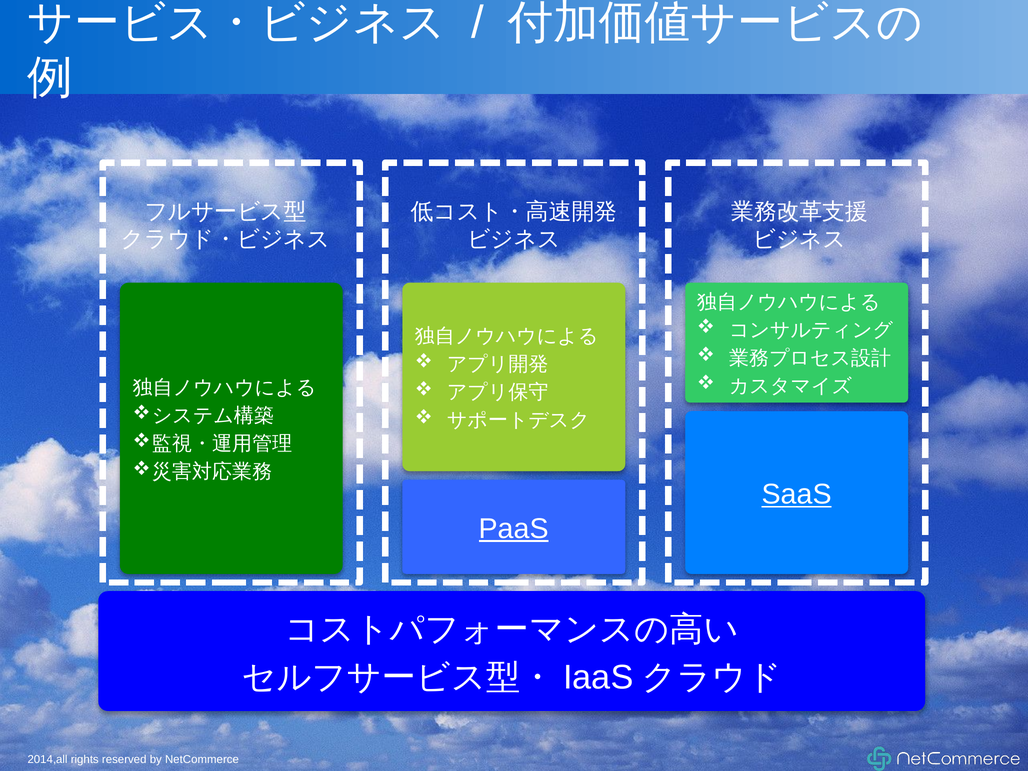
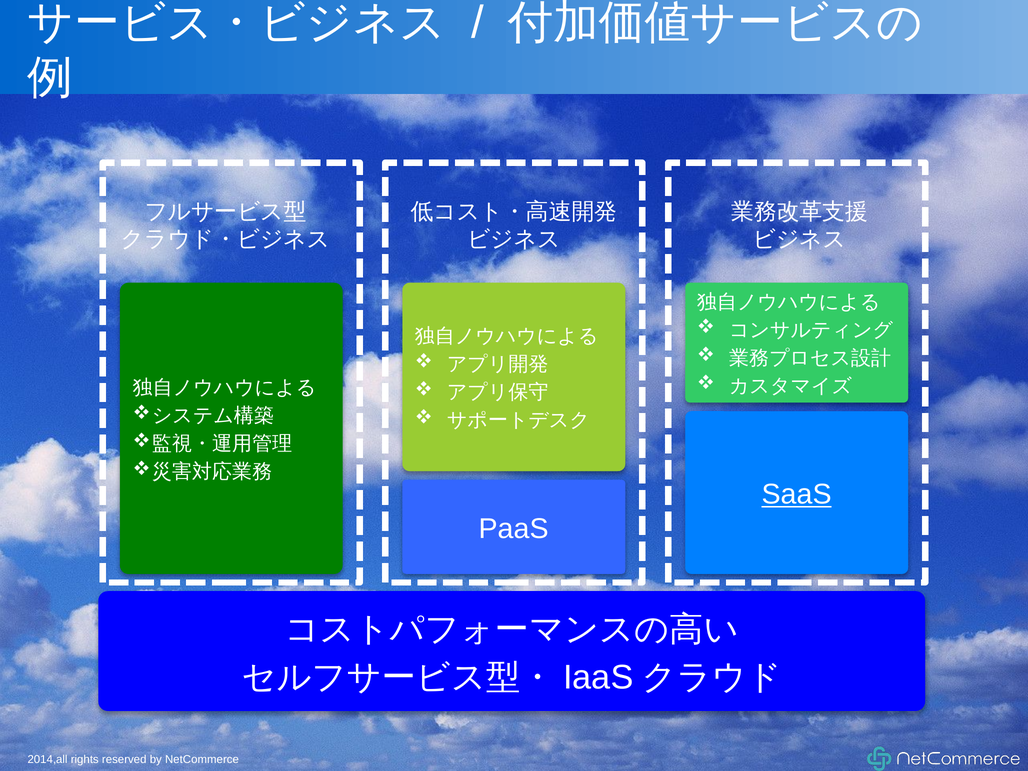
PaaS underline: present -> none
